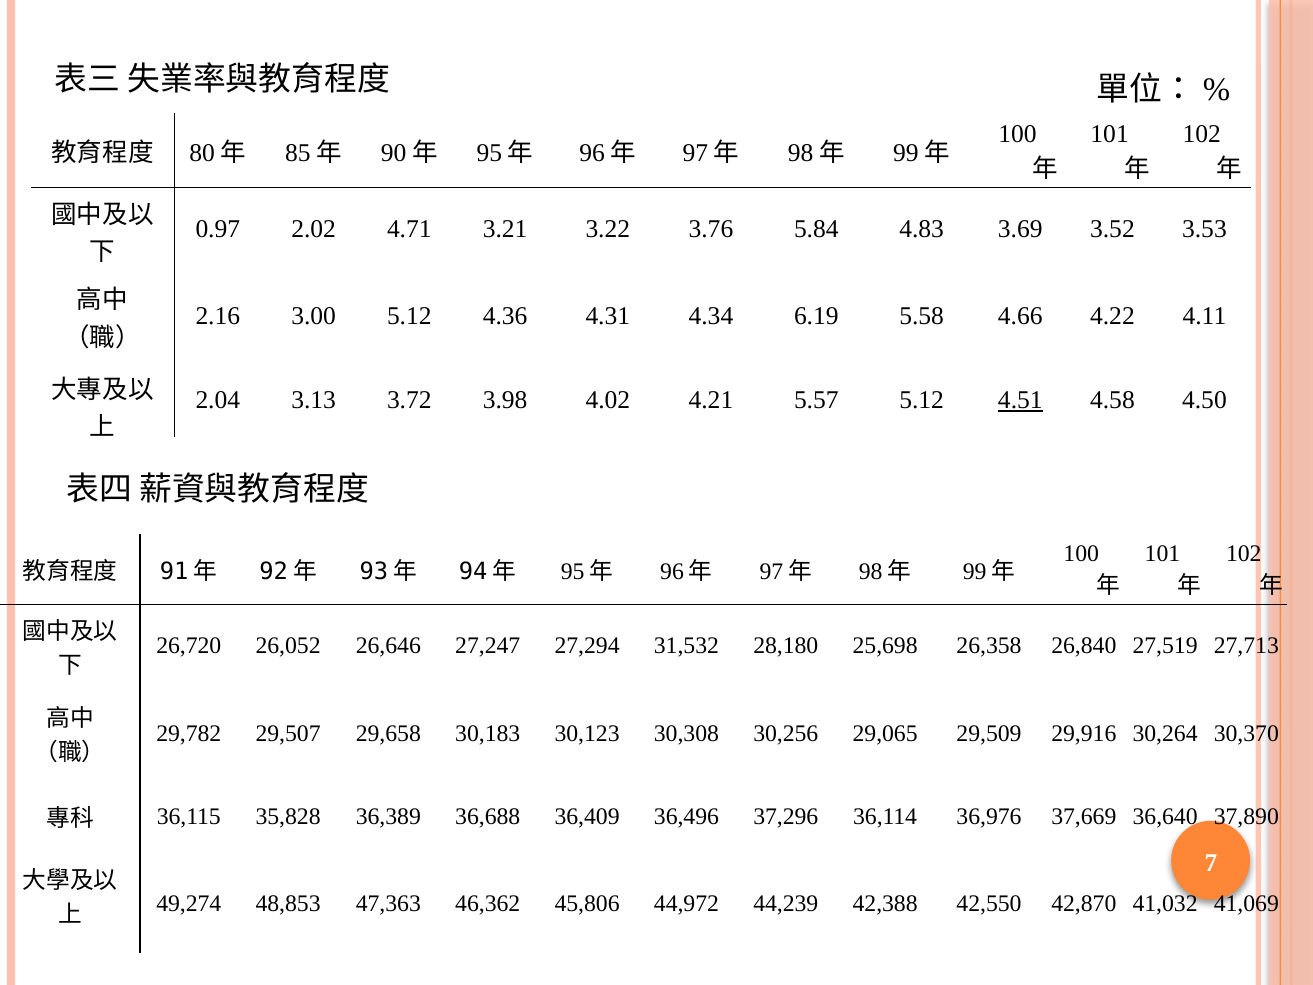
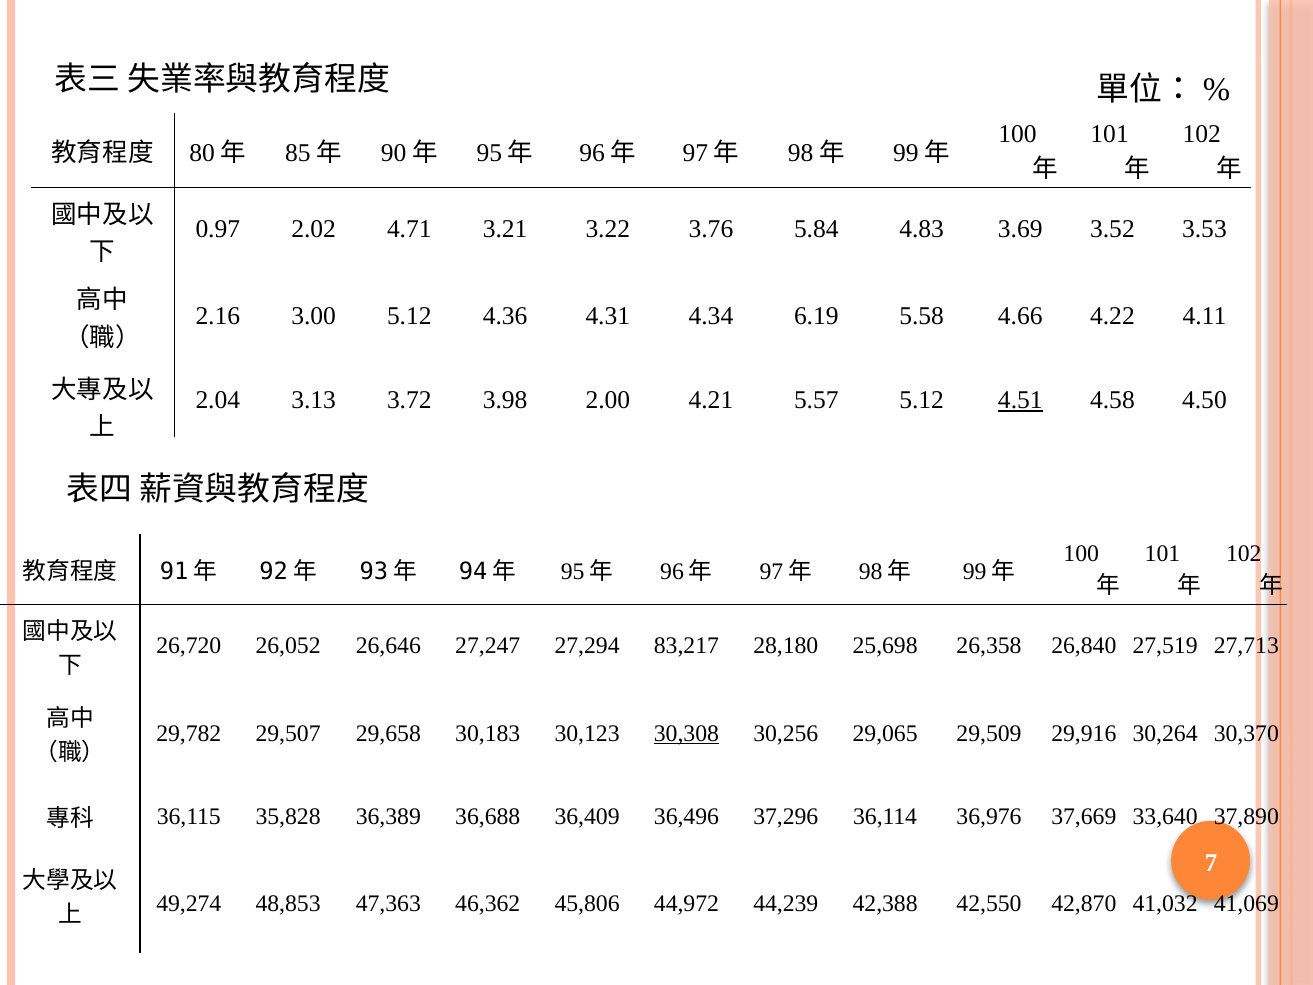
4.02: 4.02 -> 2.00
31,532: 31,532 -> 83,217
30,308 underline: none -> present
36,640: 36,640 -> 33,640
